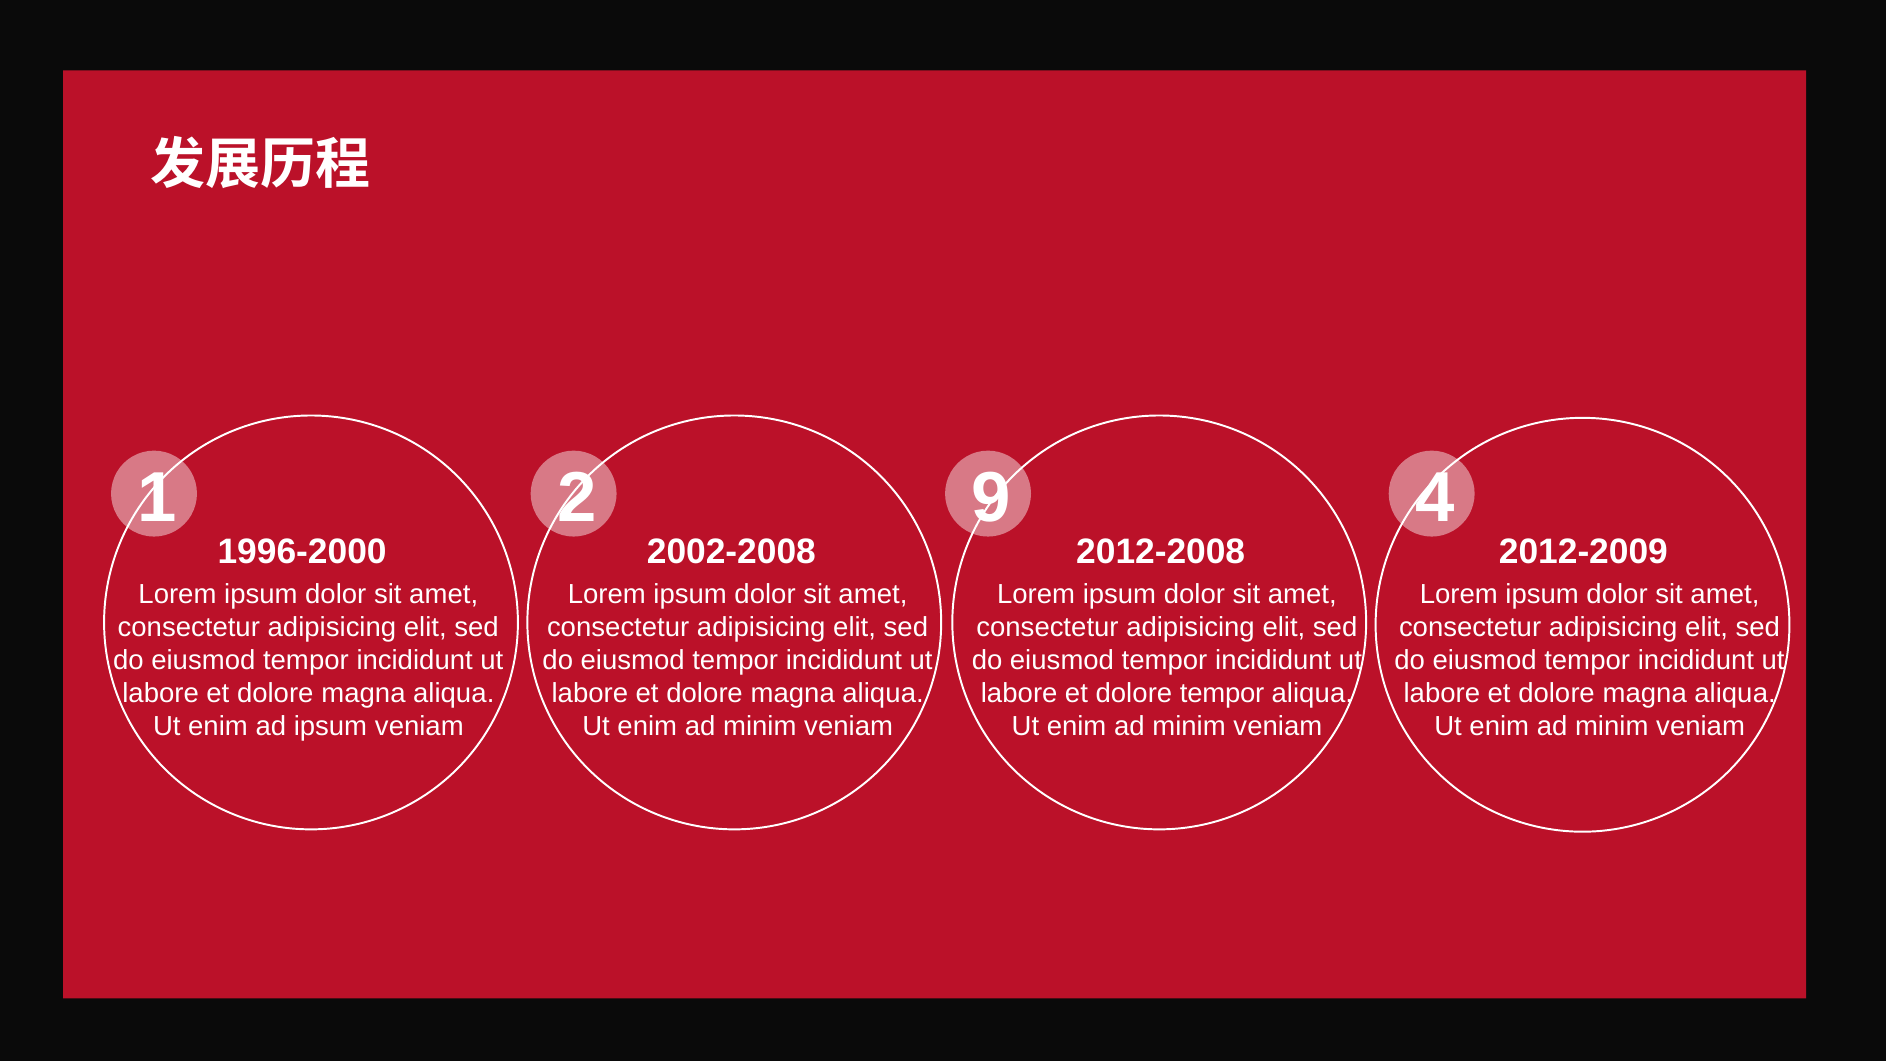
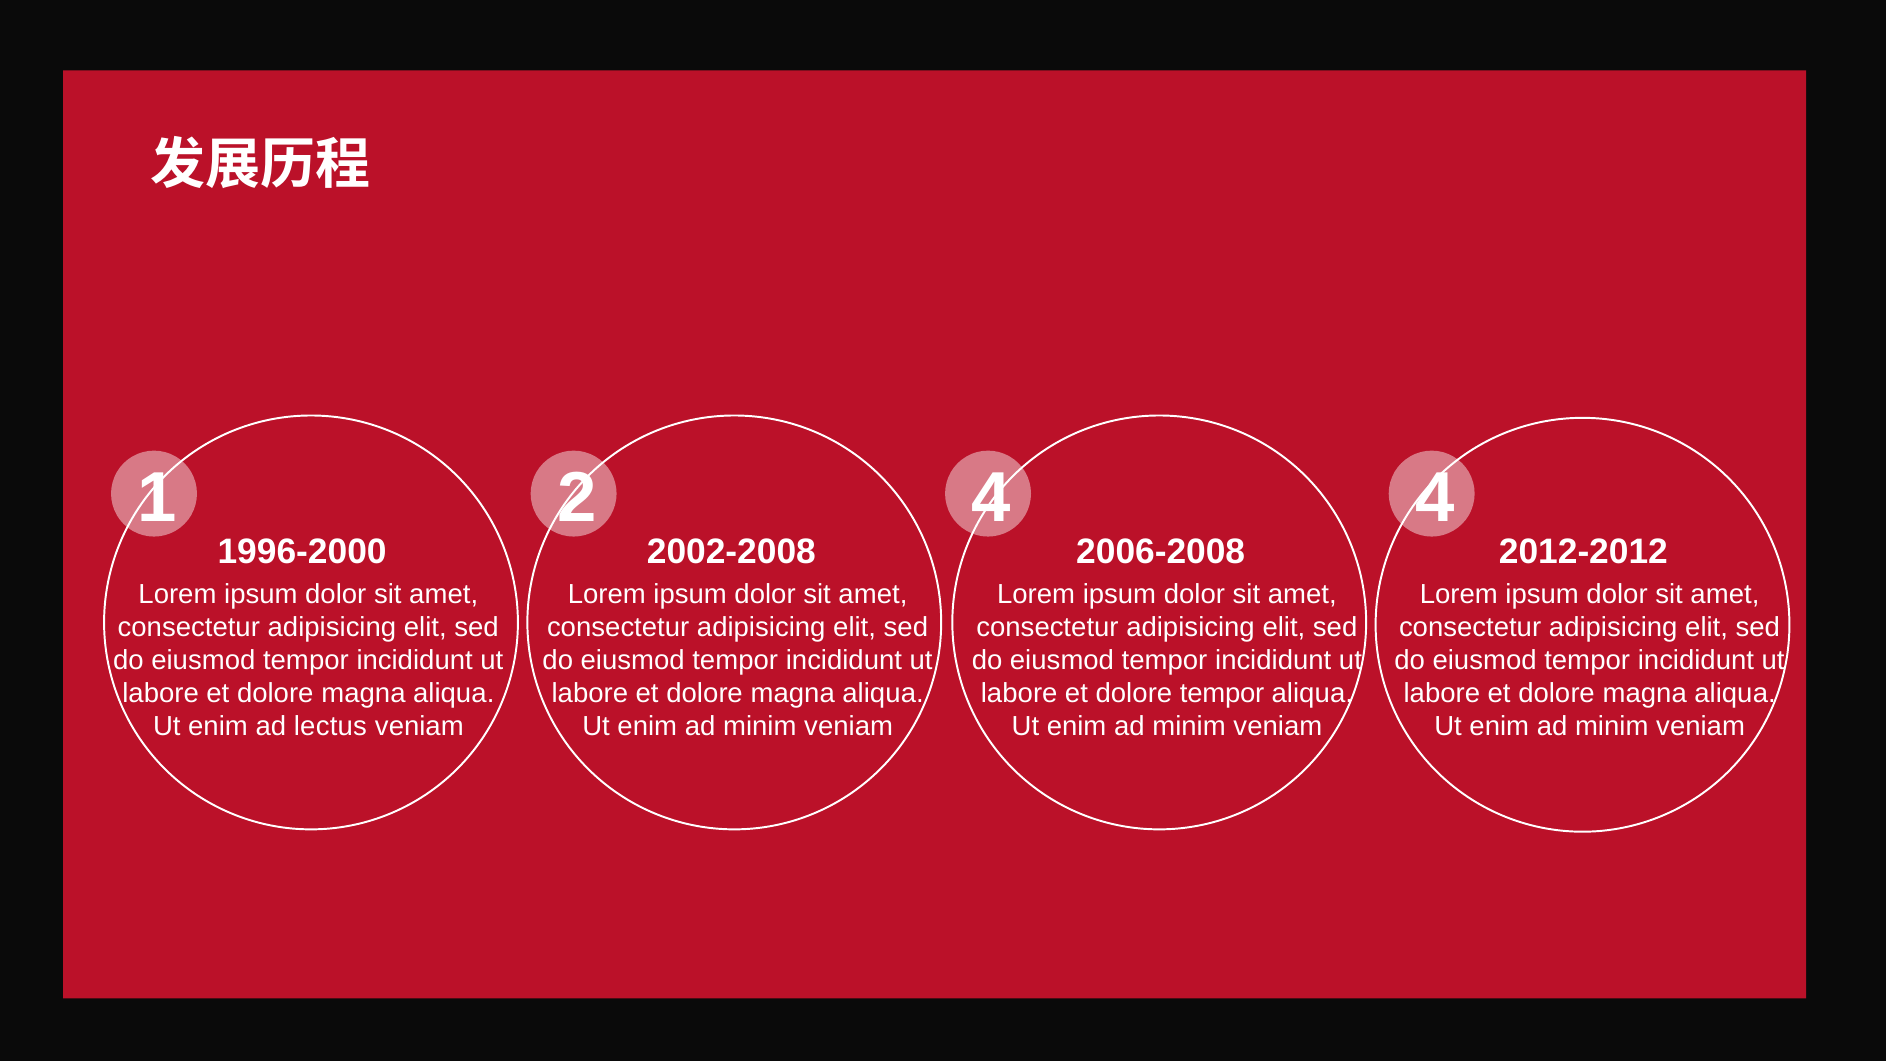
2 9: 9 -> 4
2012-2008: 2012-2008 -> 2006-2008
2012-2009: 2012-2009 -> 2012-2012
ad ipsum: ipsum -> lectus
